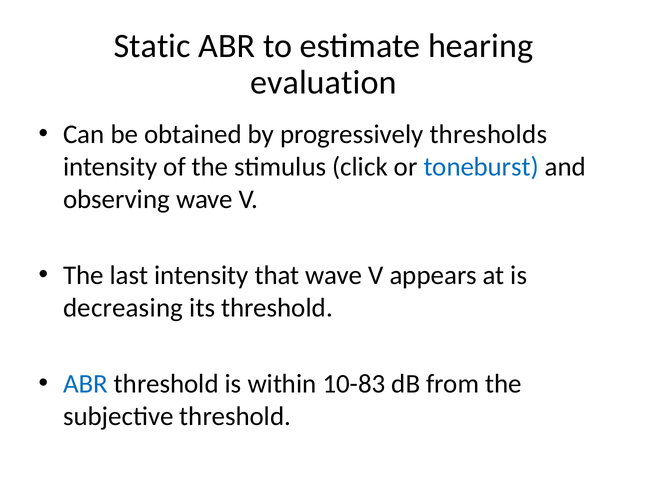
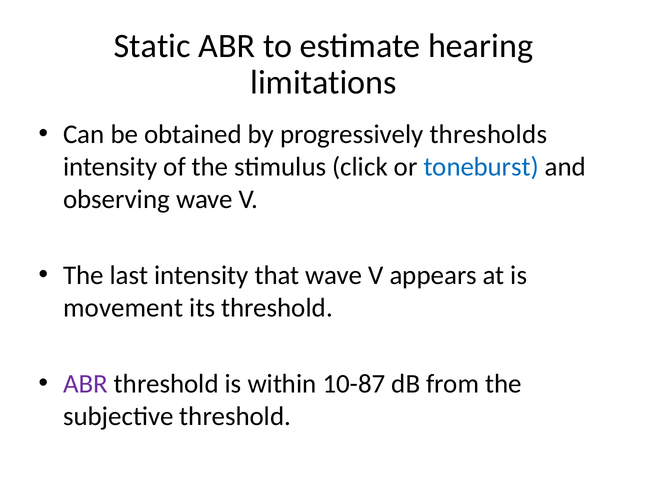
evaluation: evaluation -> limitations
decreasing: decreasing -> movement
ABR at (85, 384) colour: blue -> purple
10-83: 10-83 -> 10-87
